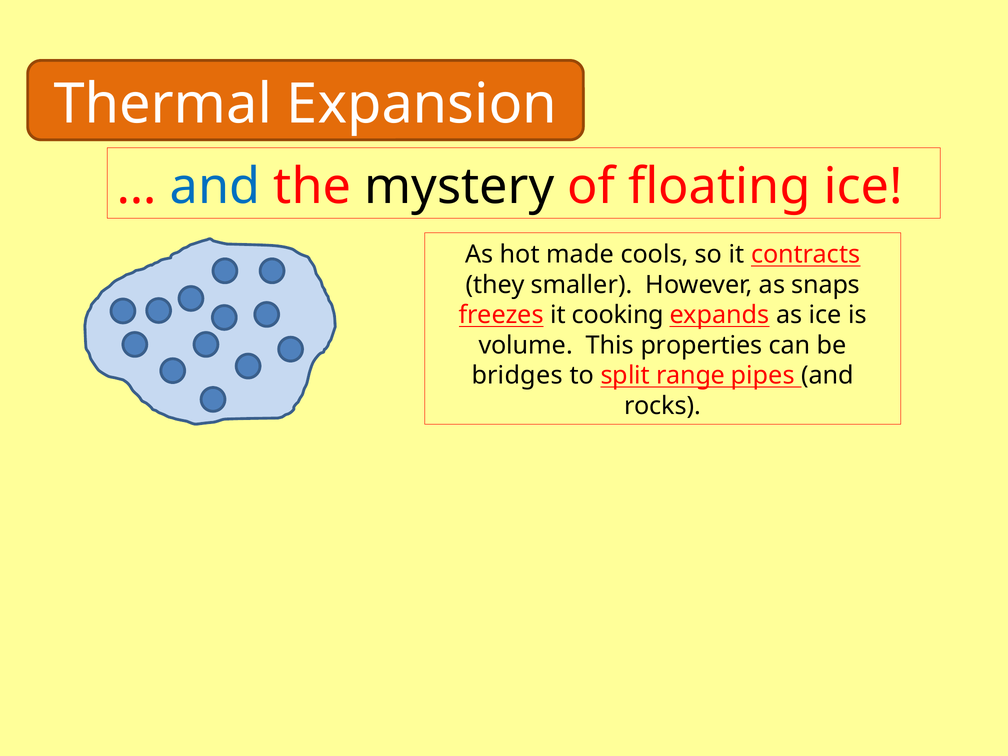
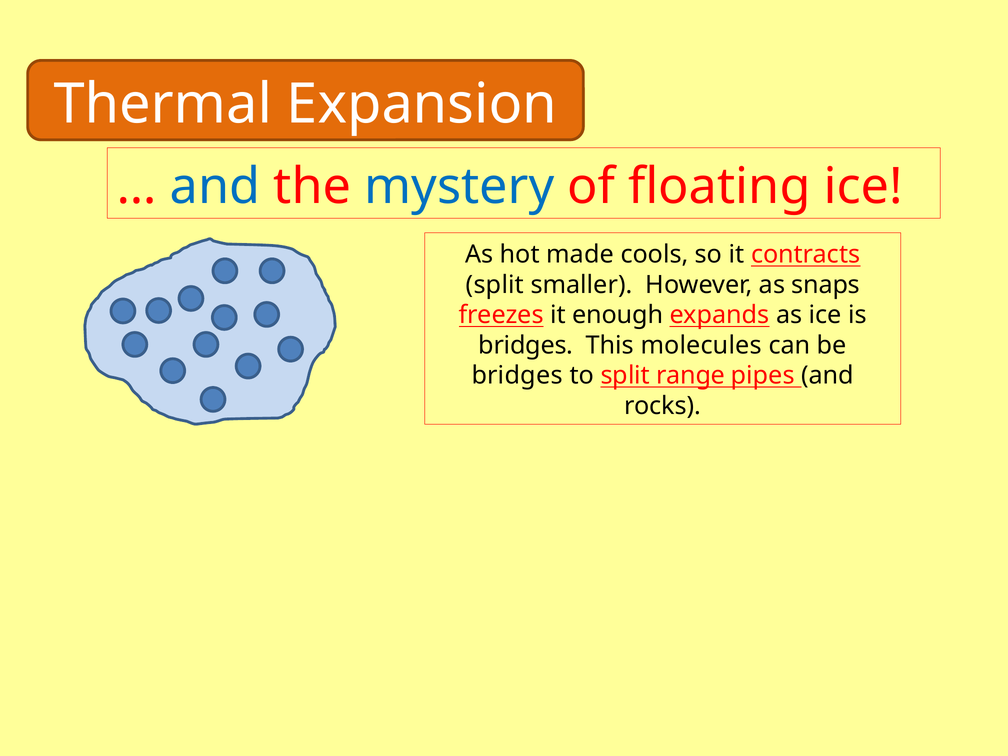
mystery colour: black -> blue
they at (495, 285): they -> split
cooking: cooking -> enough
volume at (526, 345): volume -> bridges
properties: properties -> molecules
